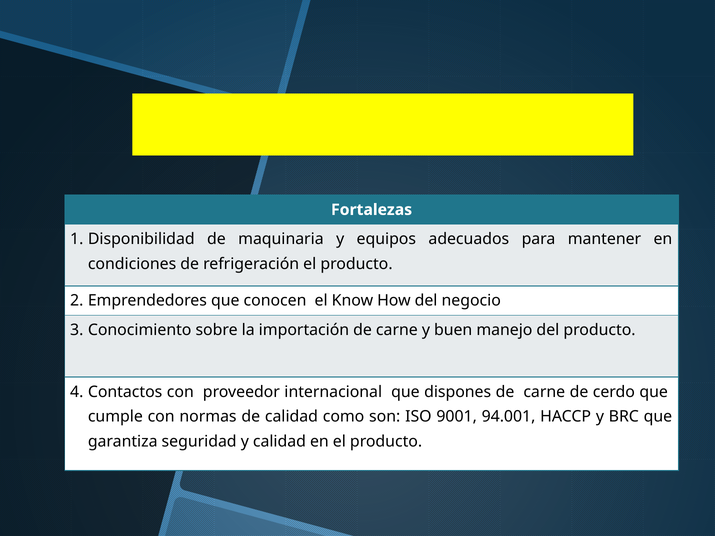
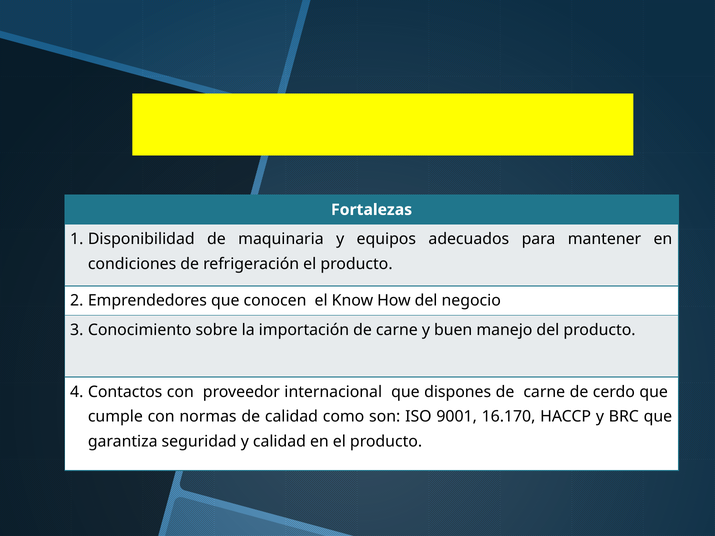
94.001: 94.001 -> 16.170
